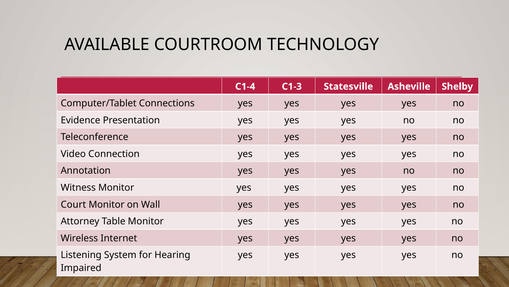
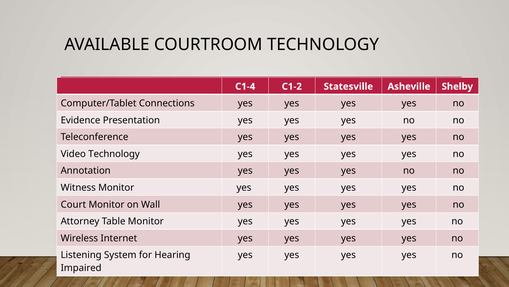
C1-3: C1-3 -> C1-2
Video Connection: Connection -> Technology
